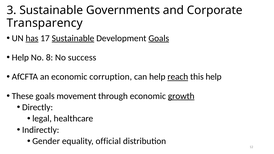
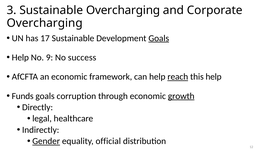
Sustainable Governments: Governments -> Overcharging
Transparency at (45, 23): Transparency -> Overcharging
has underline: present -> none
Sustainable at (73, 38) underline: present -> none
8: 8 -> 9
corruption: corruption -> framework
These: These -> Funds
movement: movement -> corruption
Gender underline: none -> present
